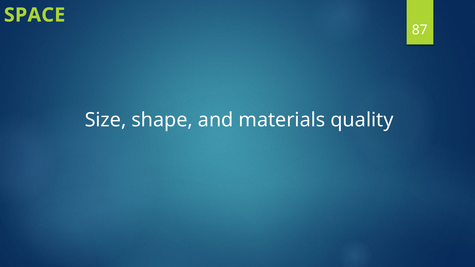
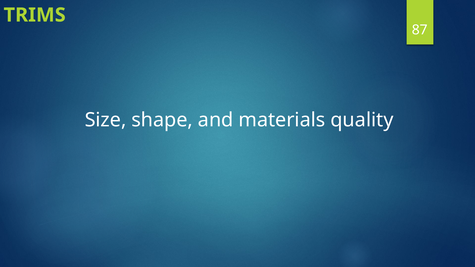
SPACE: SPACE -> TRIMS
